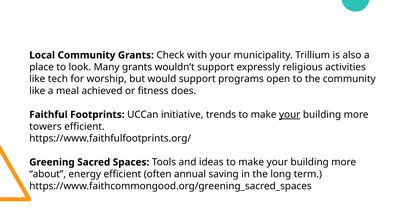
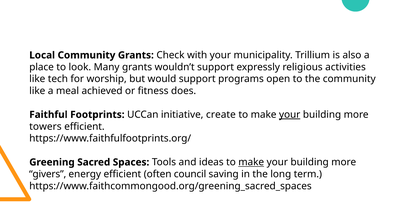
trends: trends -> create
make at (251, 162) underline: none -> present
about: about -> givers
annual: annual -> council
